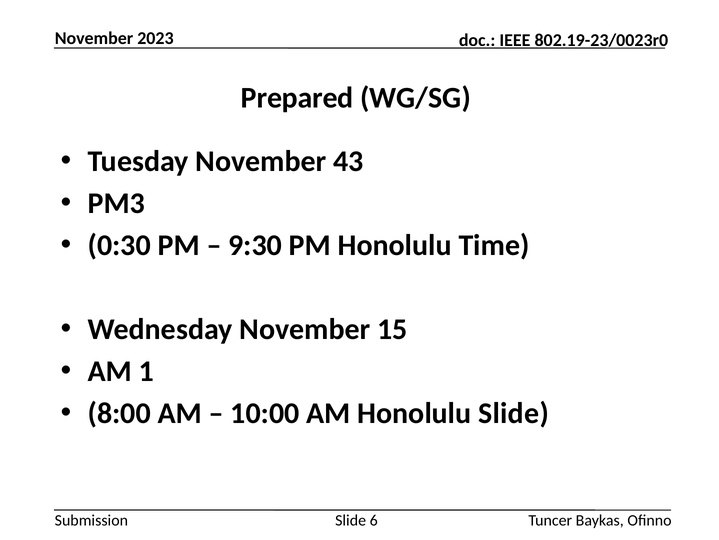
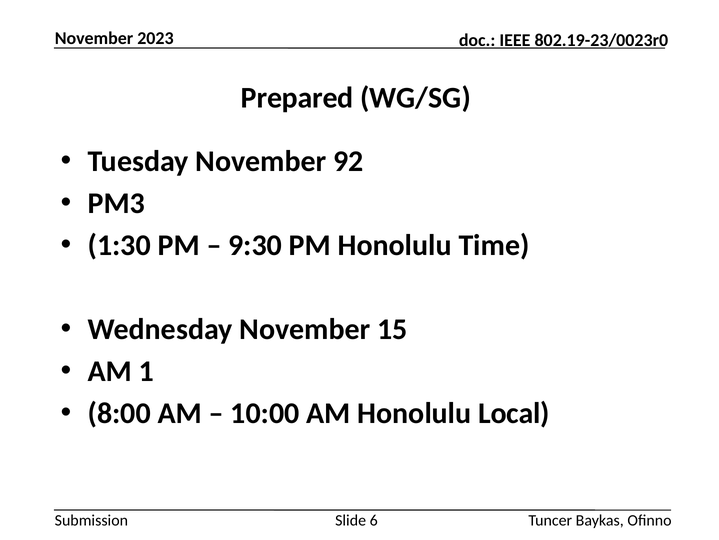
43: 43 -> 92
0:30: 0:30 -> 1:30
Honolulu Slide: Slide -> Local
